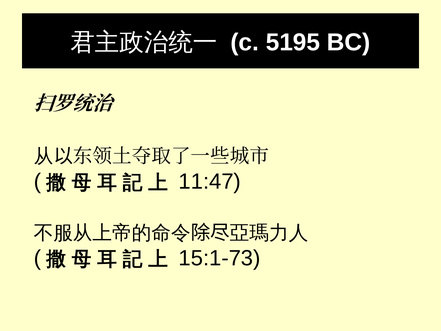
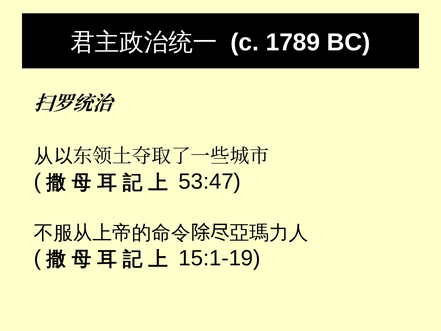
5195: 5195 -> 1789
11:47: 11:47 -> 53:47
15:1-73: 15:1-73 -> 15:1-19
